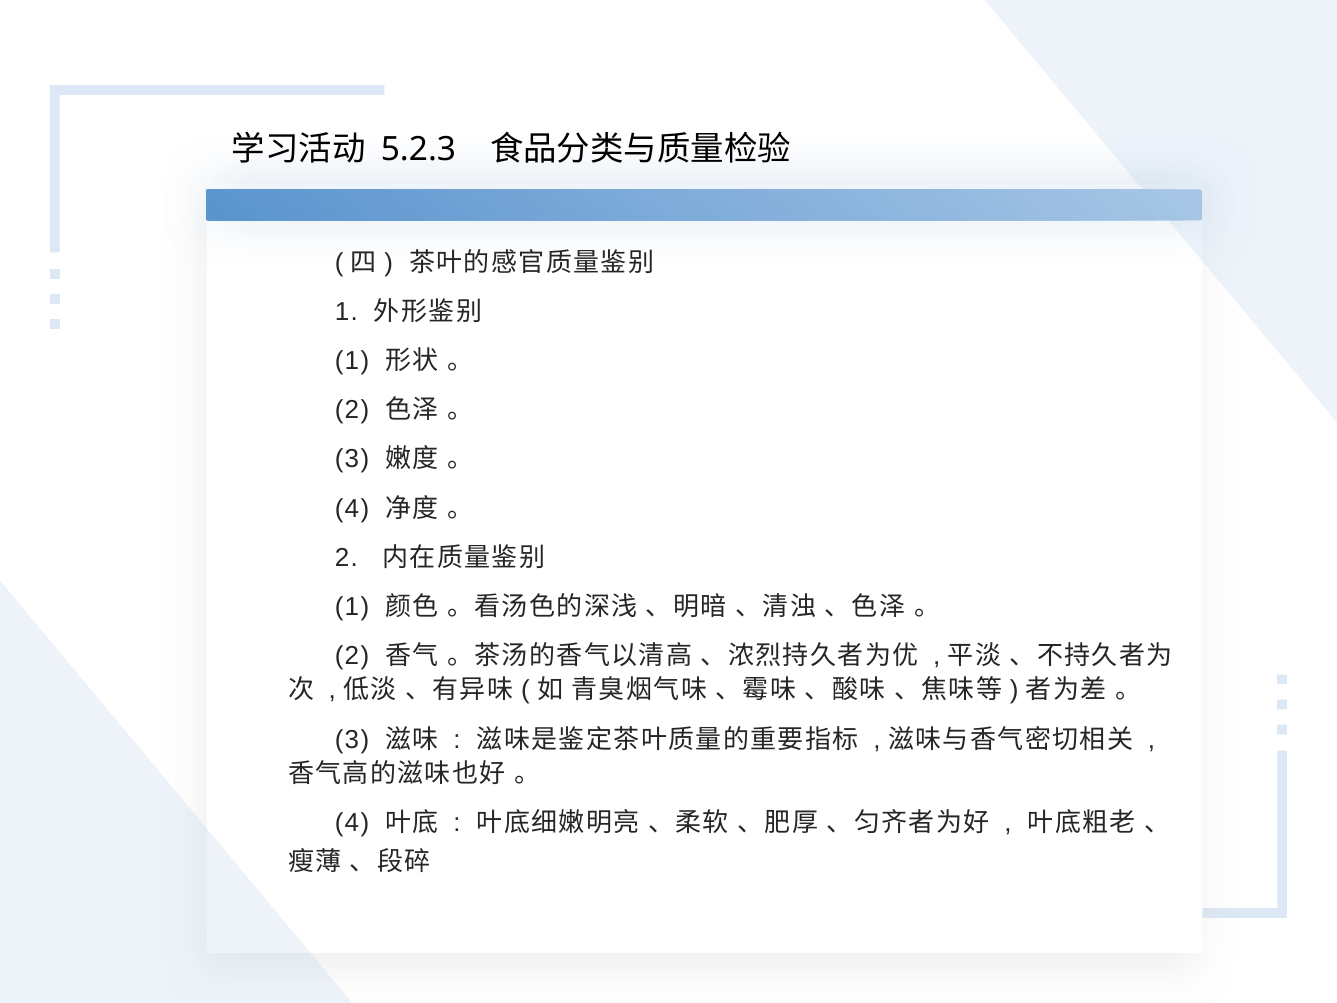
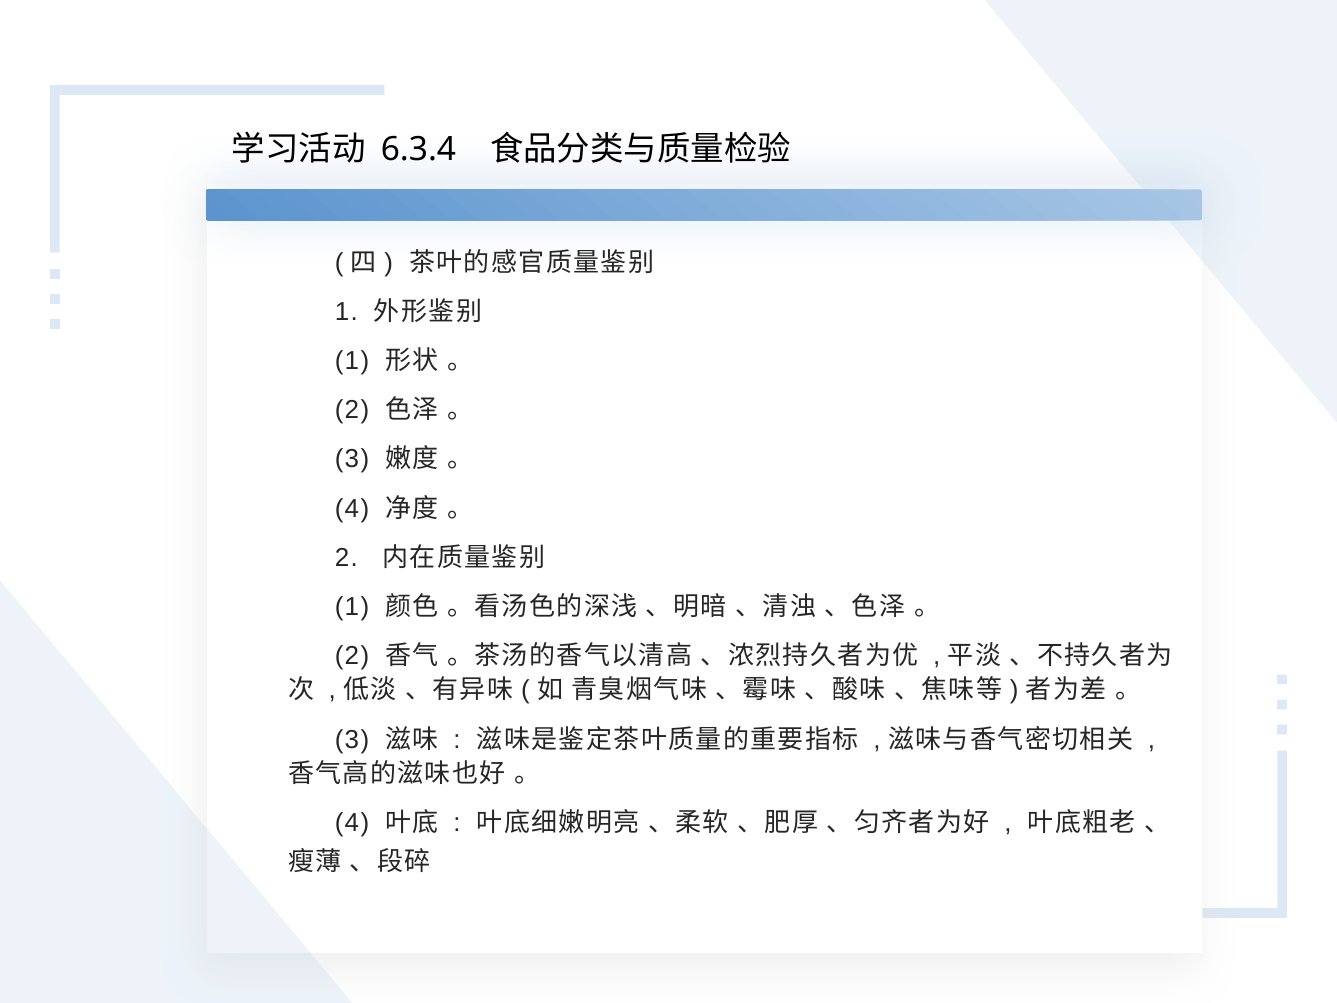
5.2.3: 5.2.3 -> 6.3.4
